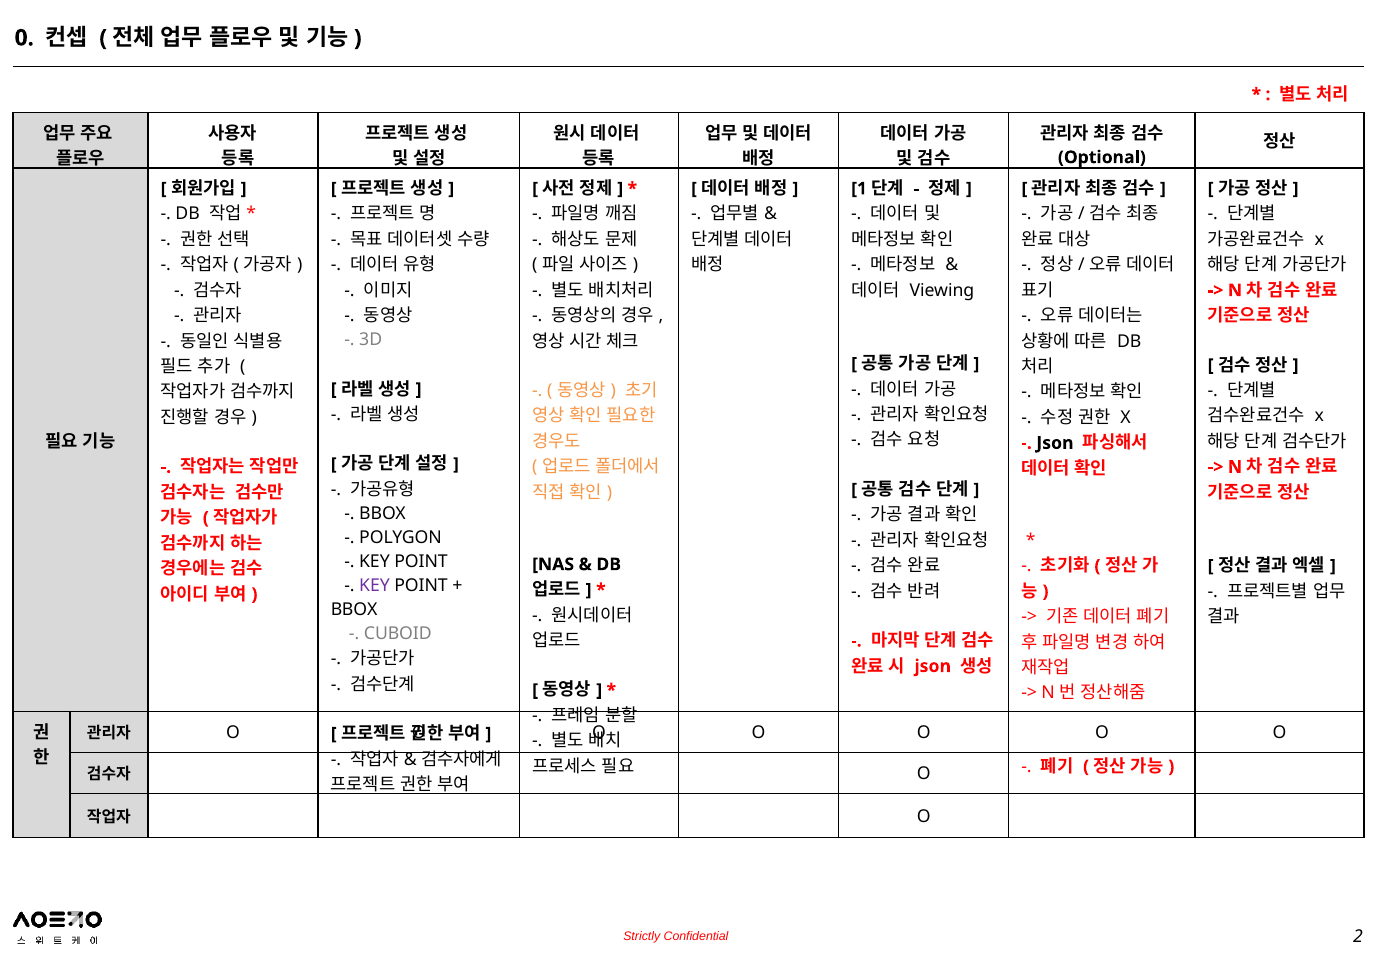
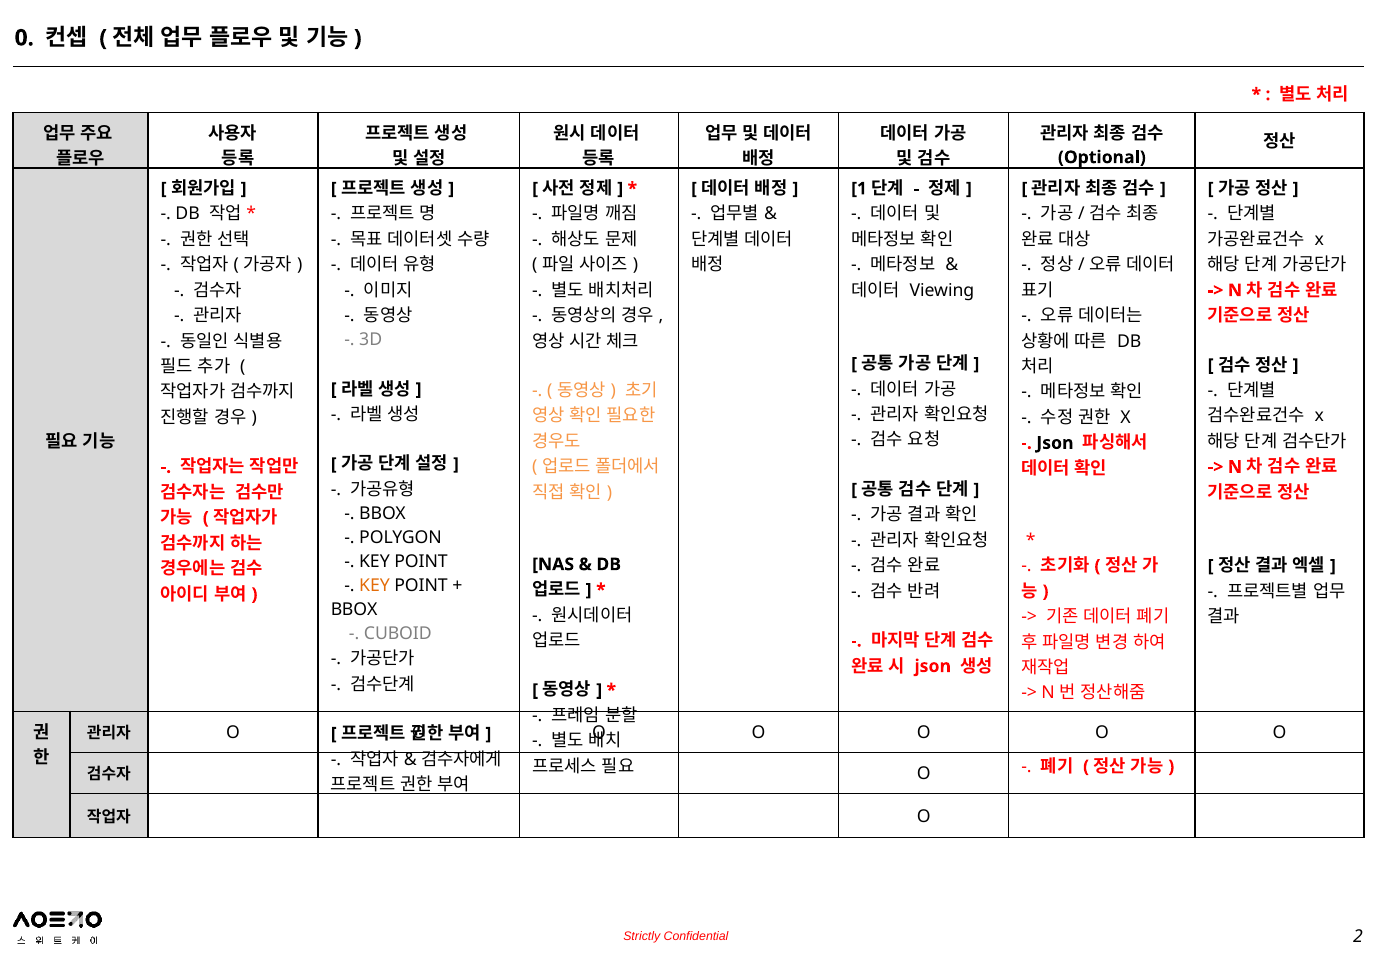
KEY at (375, 585) colour: purple -> orange
